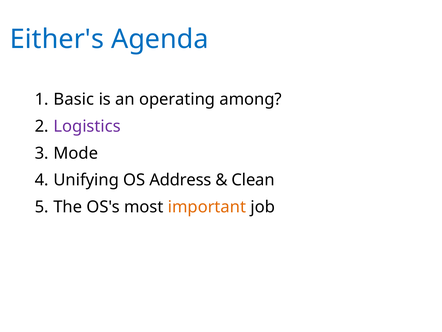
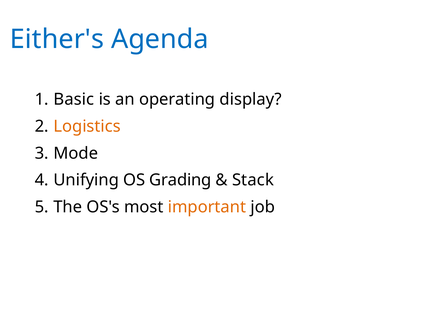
among: among -> display
Logistics colour: purple -> orange
Address: Address -> Grading
Clean: Clean -> Stack
